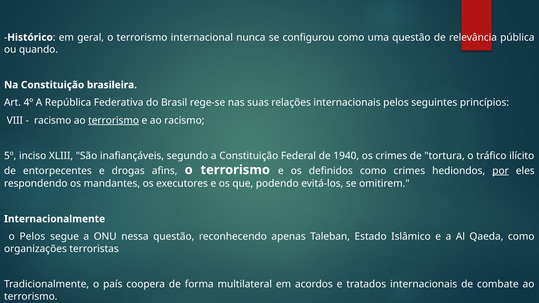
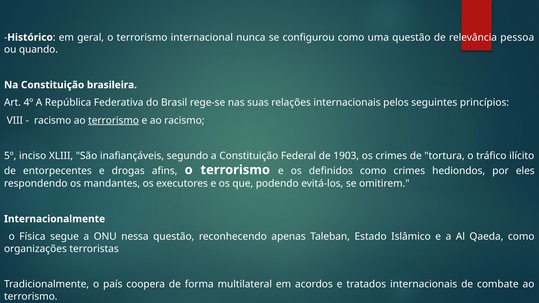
pública: pública -> pessoa
1940: 1940 -> 1903
por underline: present -> none
o Pelos: Pelos -> Física
